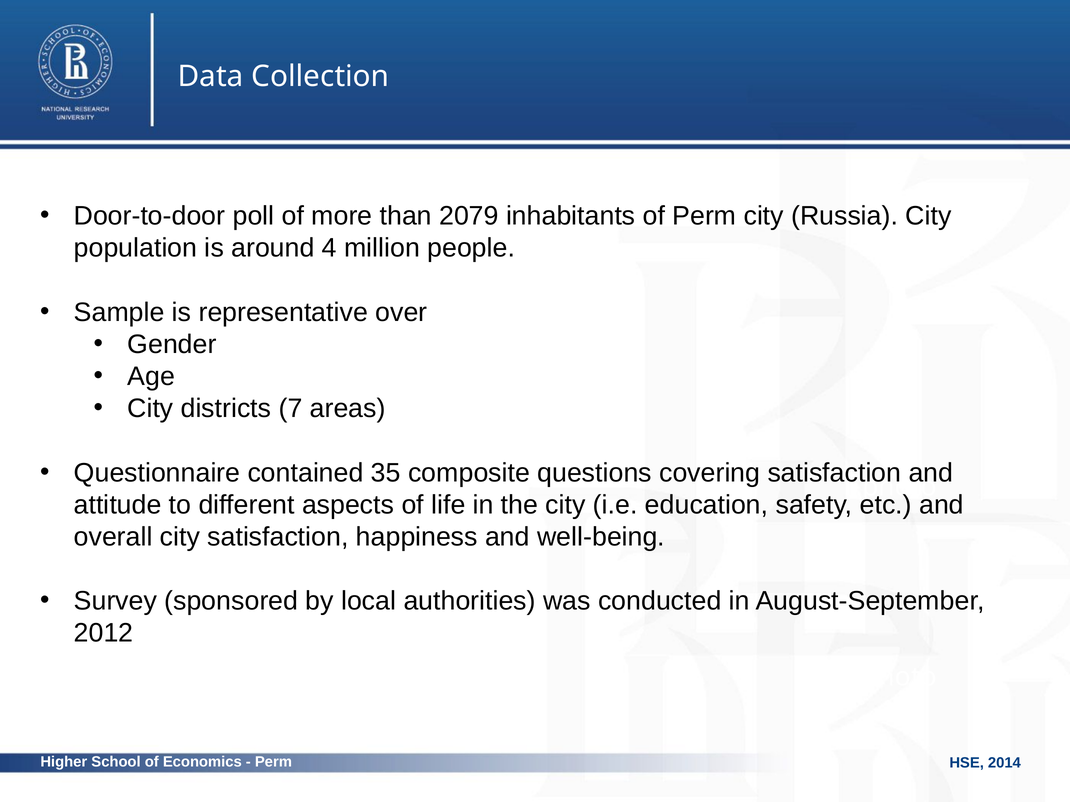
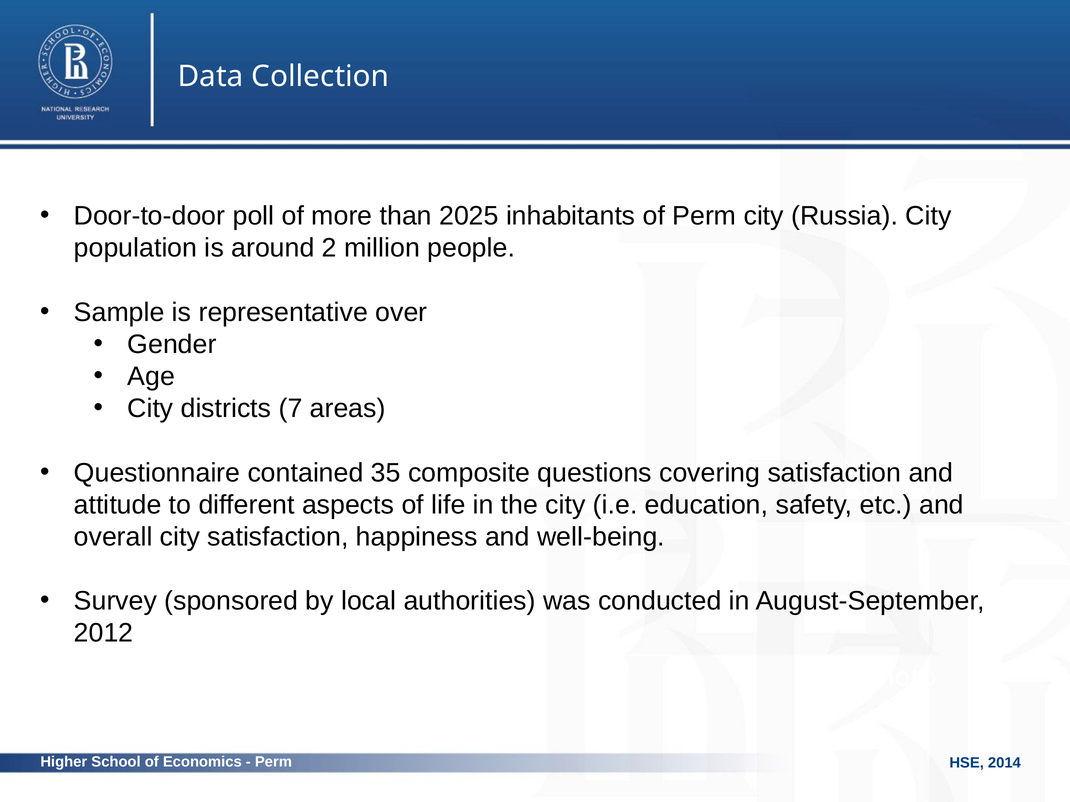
2079: 2079 -> 2025
4: 4 -> 2
